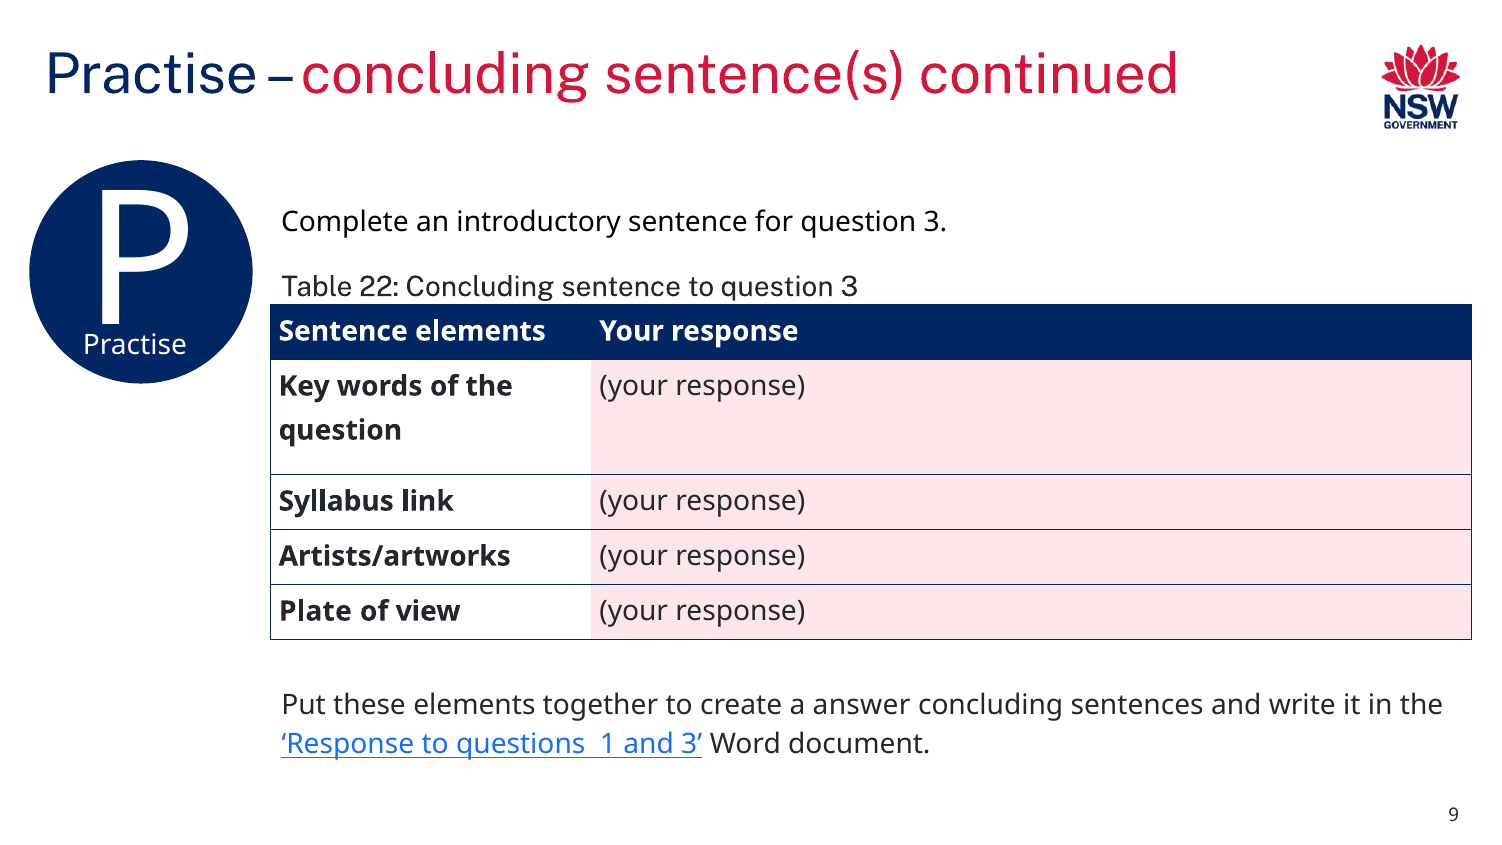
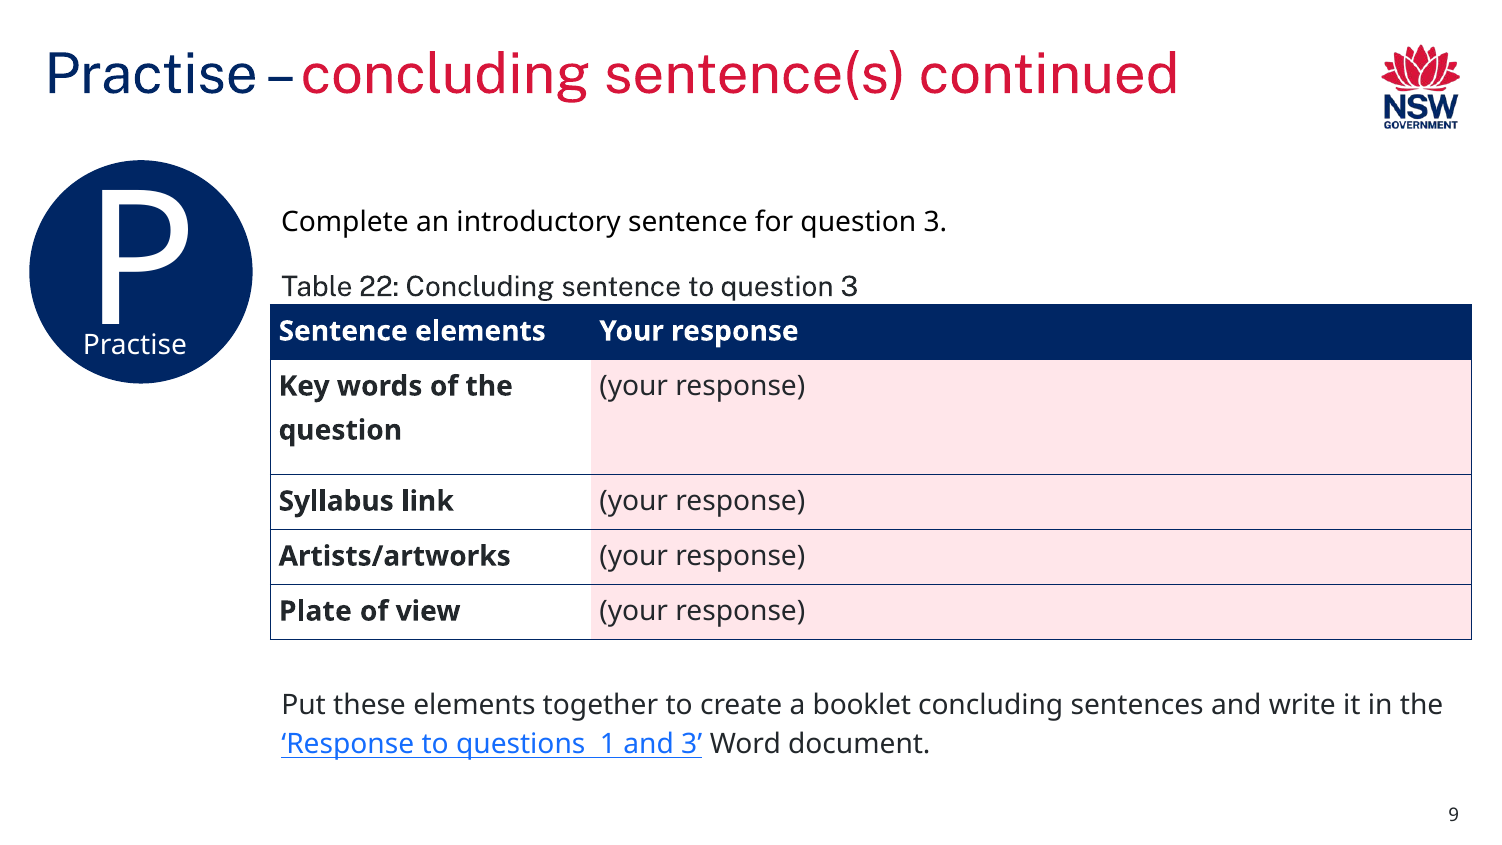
answer: answer -> booklet
